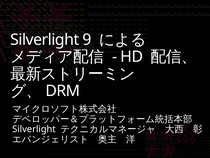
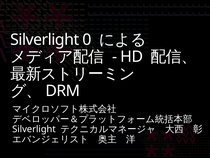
9: 9 -> 0
